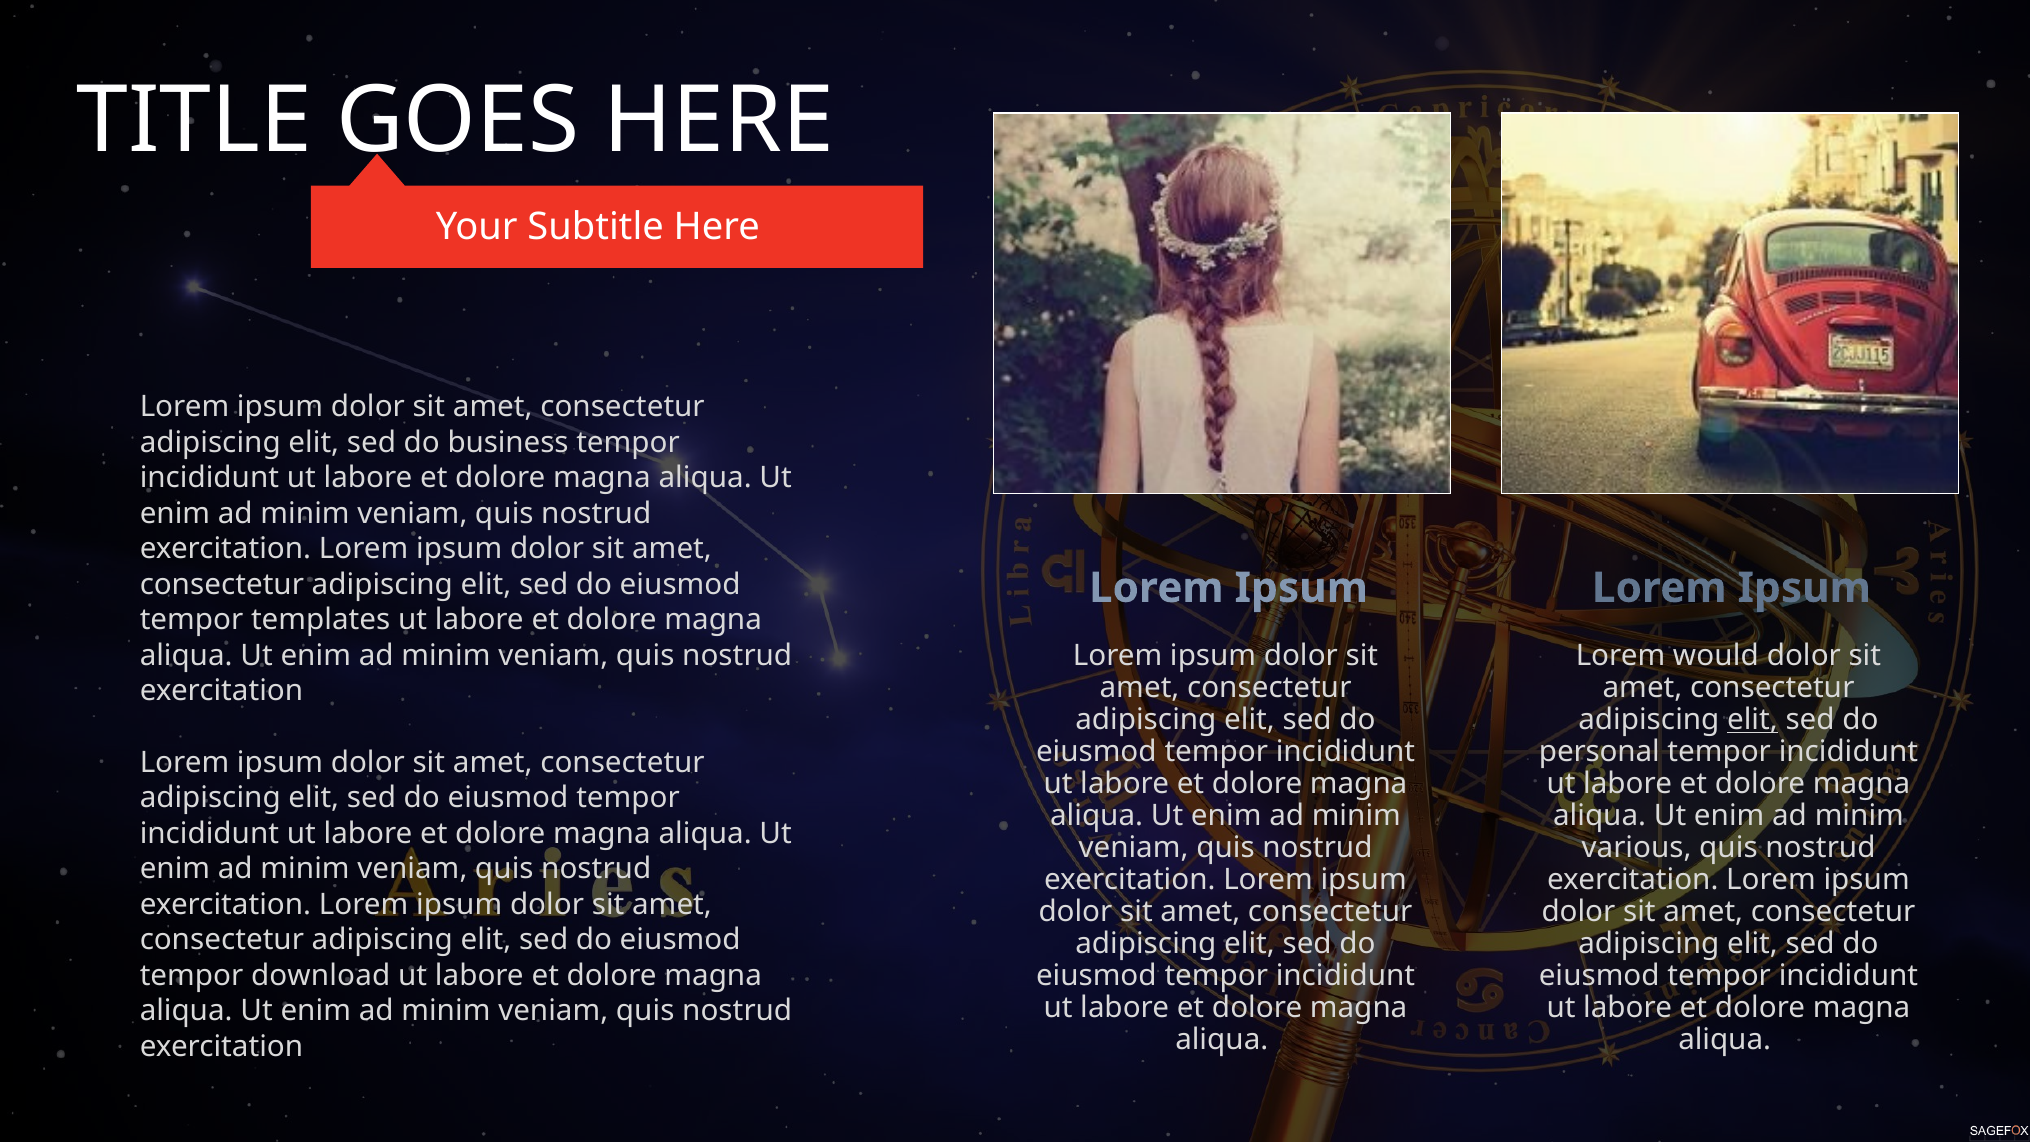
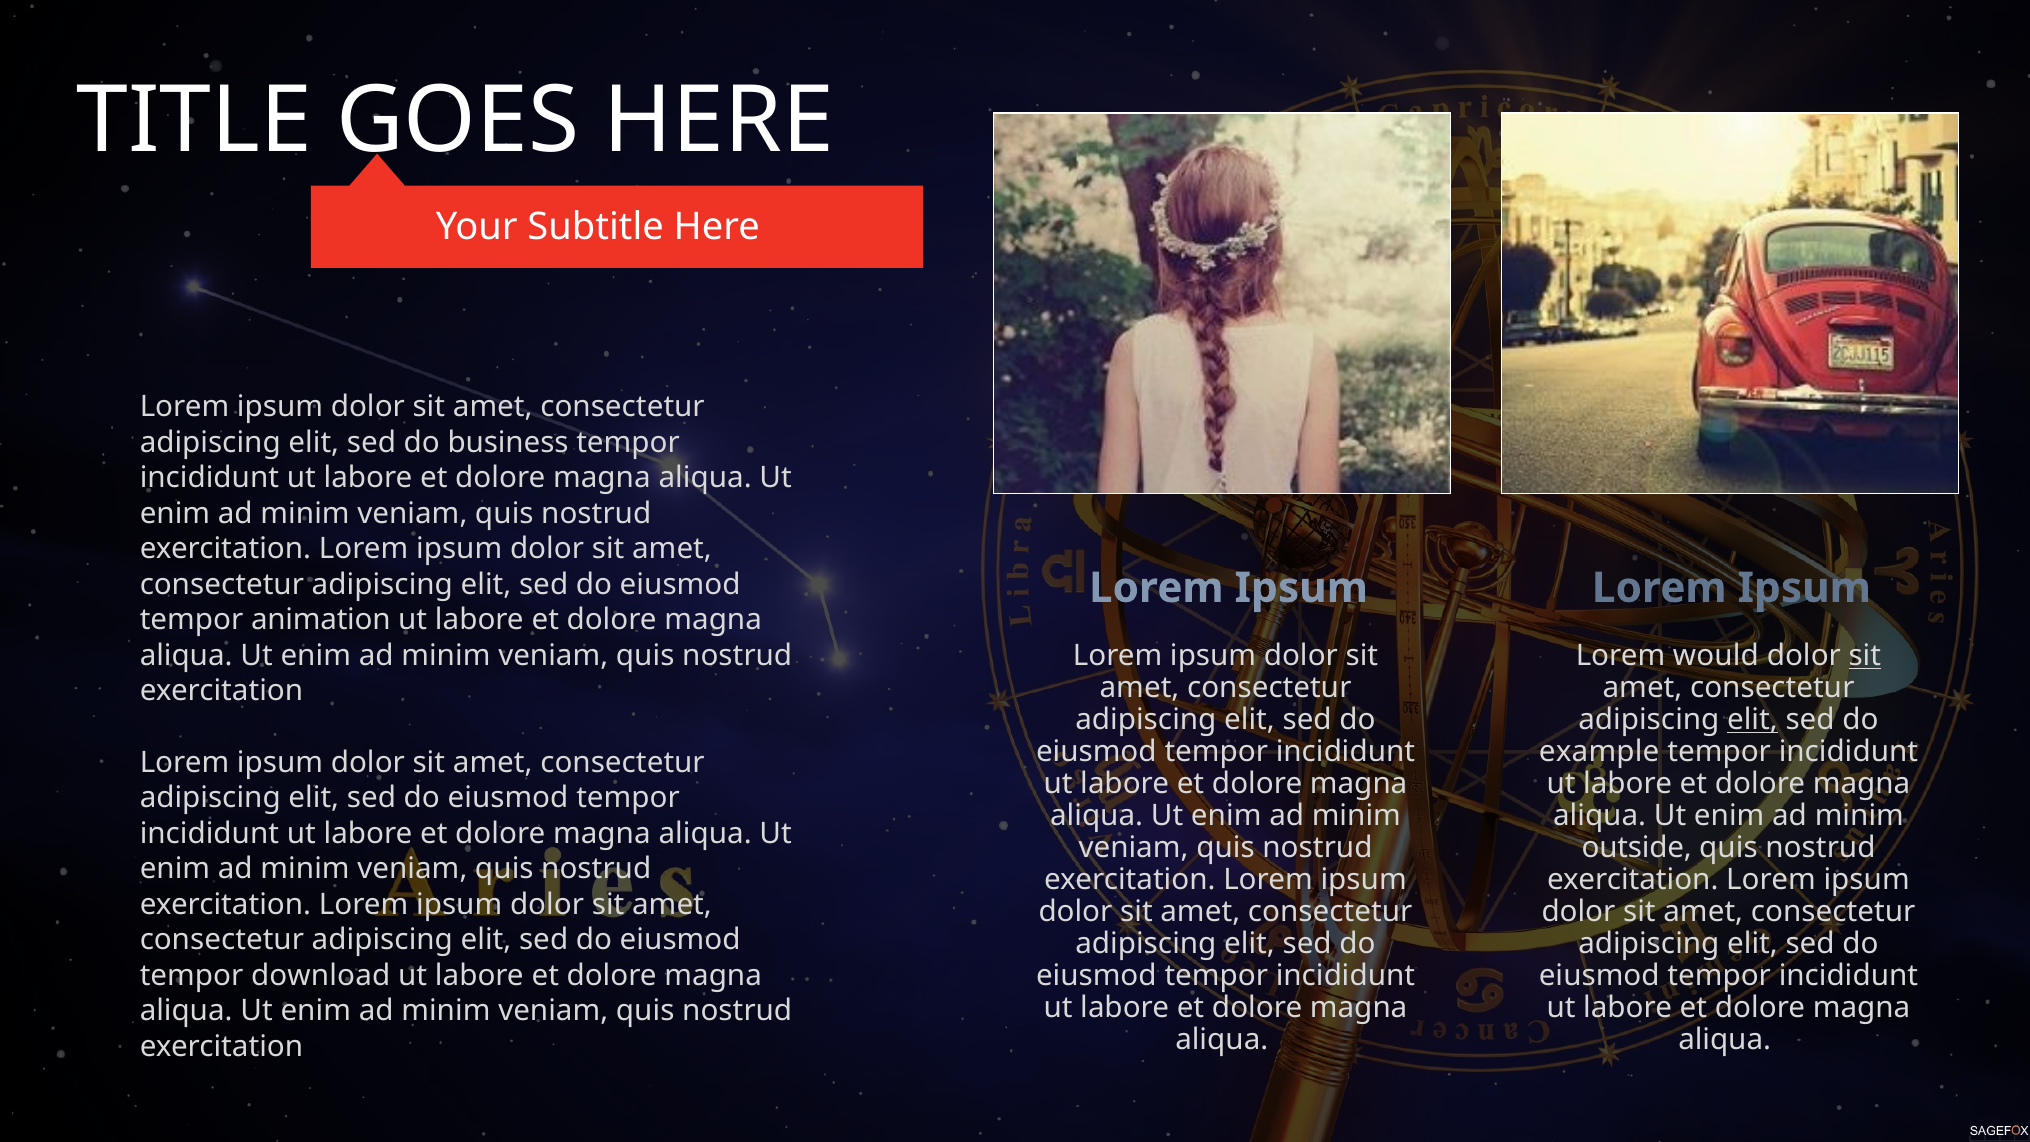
templates: templates -> animation
sit at (1865, 656) underline: none -> present
personal: personal -> example
various: various -> outside
